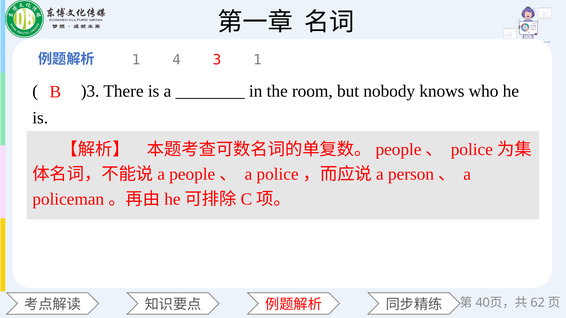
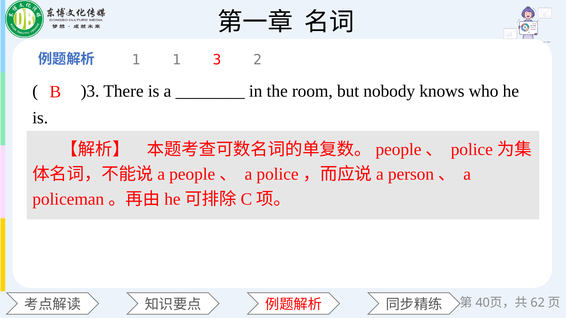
1 4: 4 -> 1
3 1: 1 -> 2
